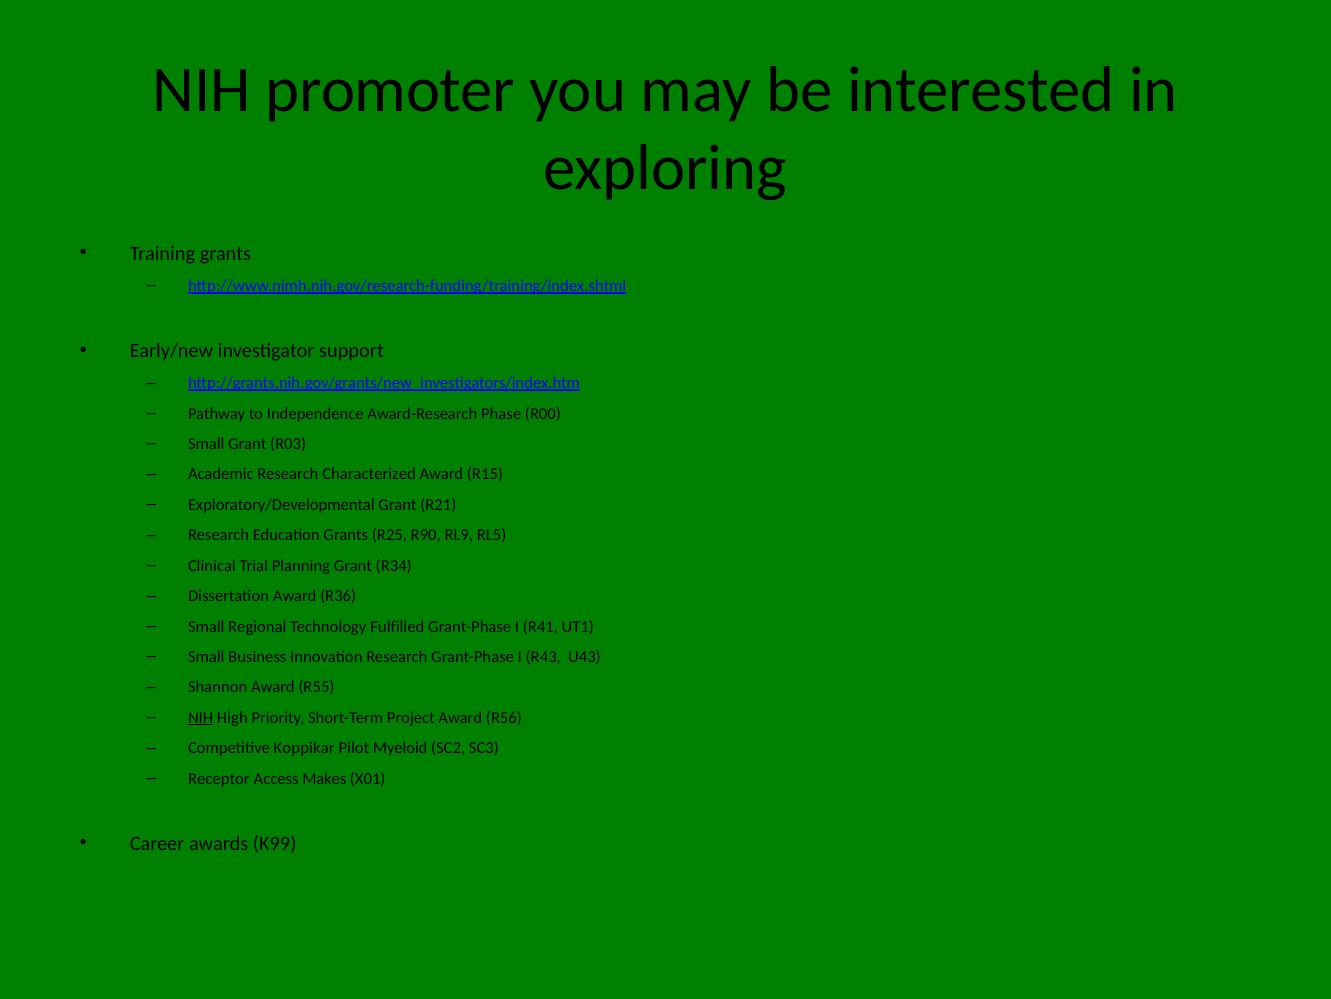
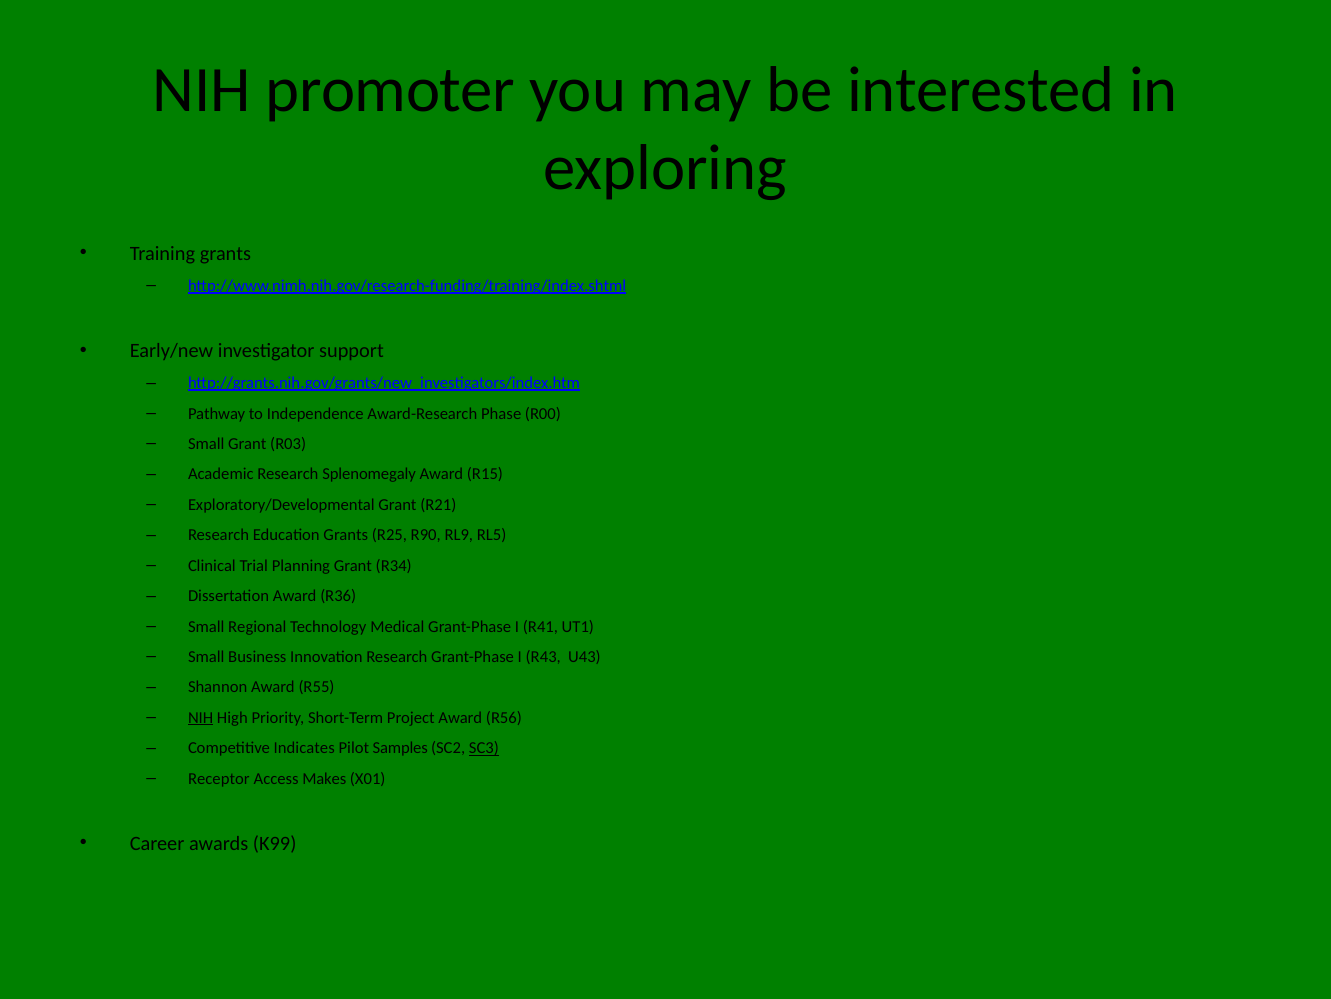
Characterized: Characterized -> Splenomegaly
Fulfilled: Fulfilled -> Medical
Koppikar: Koppikar -> Indicates
Myeloid: Myeloid -> Samples
SC3 underline: none -> present
